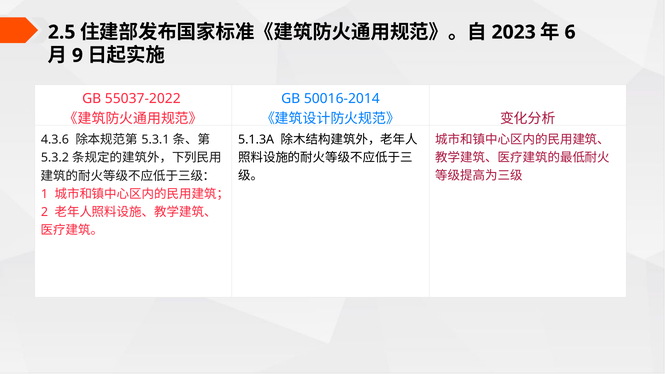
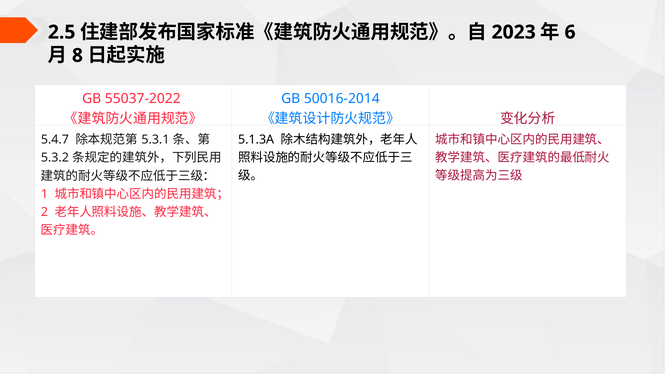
9: 9 -> 8
4.3.6: 4.3.6 -> 5.4.7
